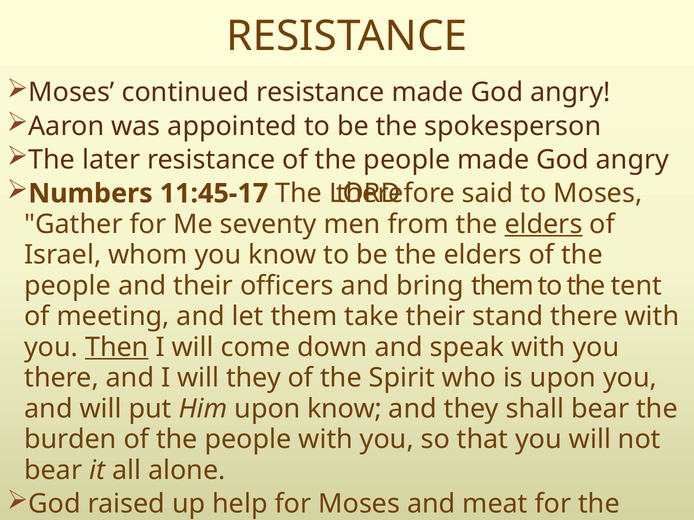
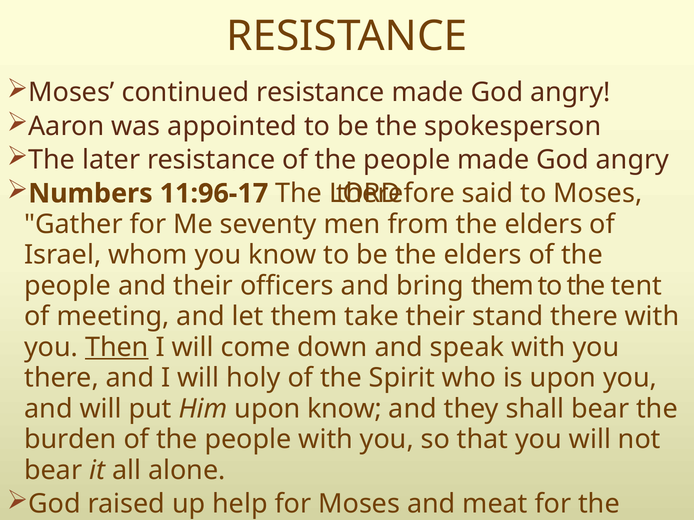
11:45-17: 11:45-17 -> 11:96-17
elders at (544, 224) underline: present -> none
will they: they -> holy
